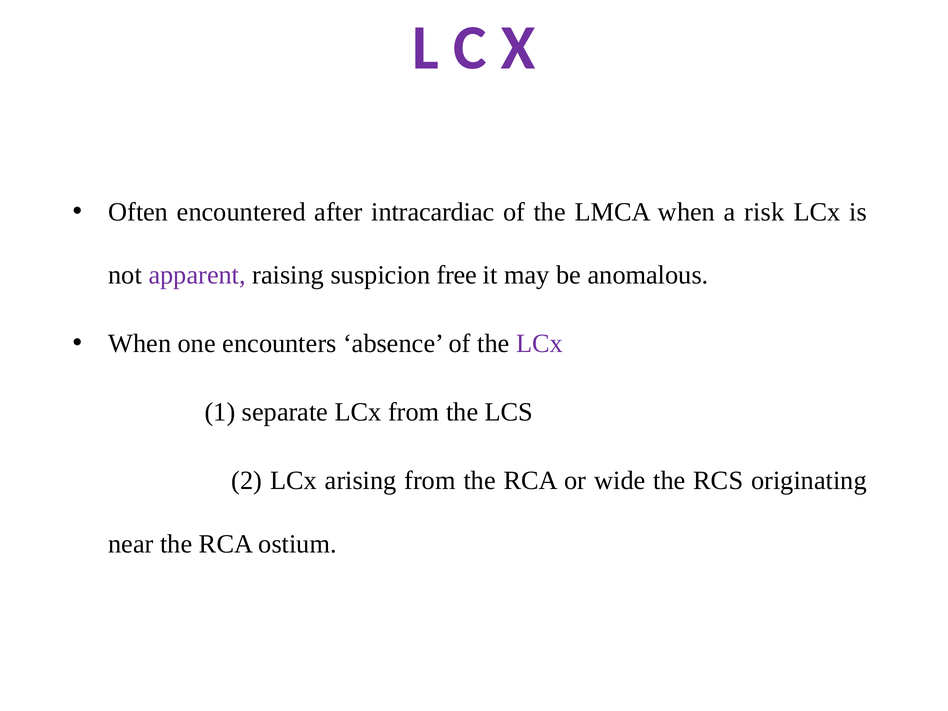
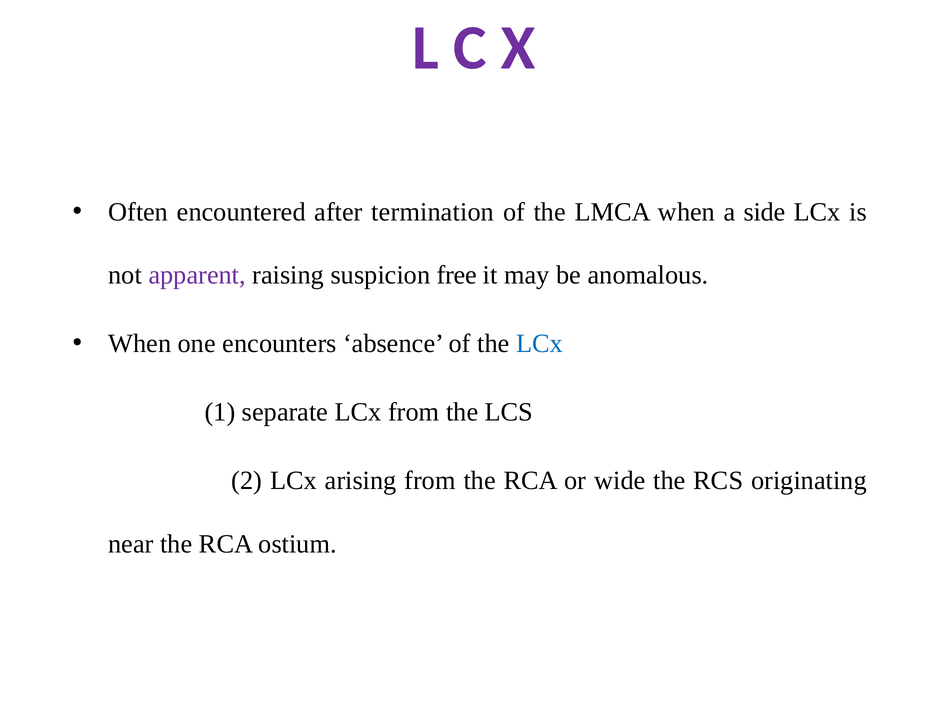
intracardiac: intracardiac -> termination
risk: risk -> side
LCx at (540, 344) colour: purple -> blue
